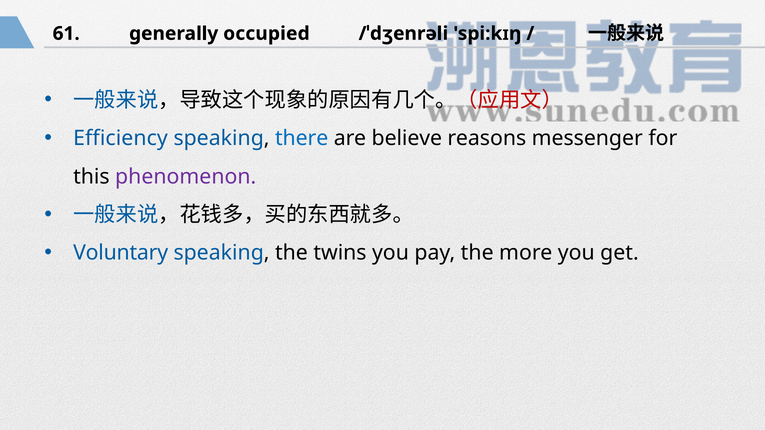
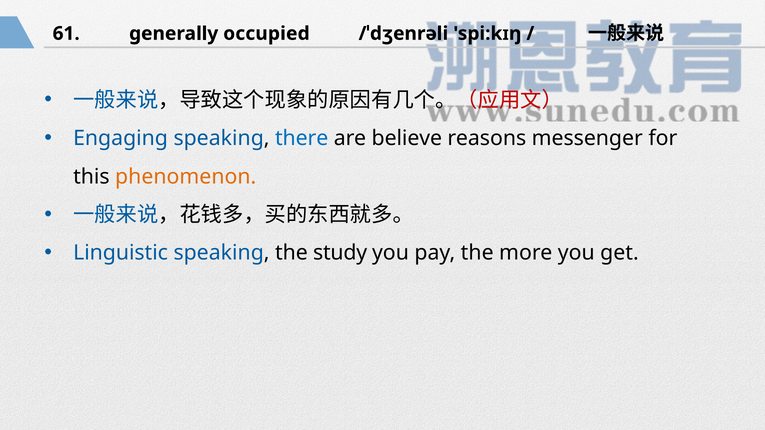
Efficiency: Efficiency -> Engaging
phenomenon colour: purple -> orange
Voluntary: Voluntary -> Linguistic
twins: twins -> study
